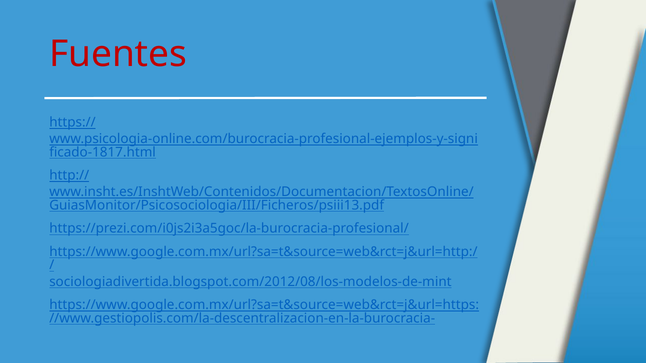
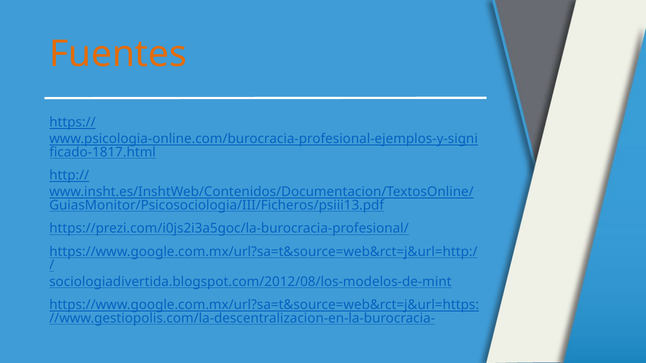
Fuentes colour: red -> orange
